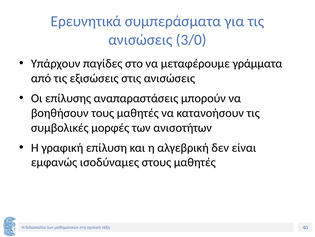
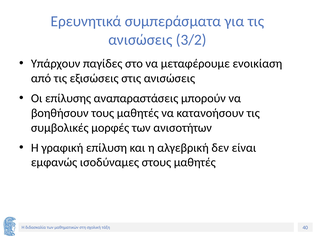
3/0: 3/0 -> 3/2
γράμματα: γράμματα -> ενοικίαση
